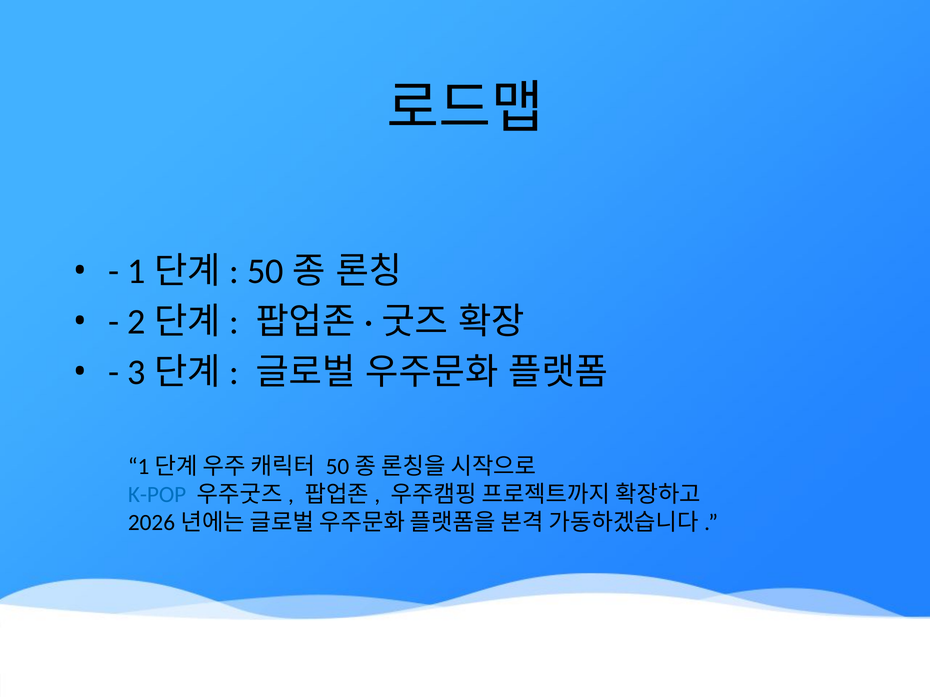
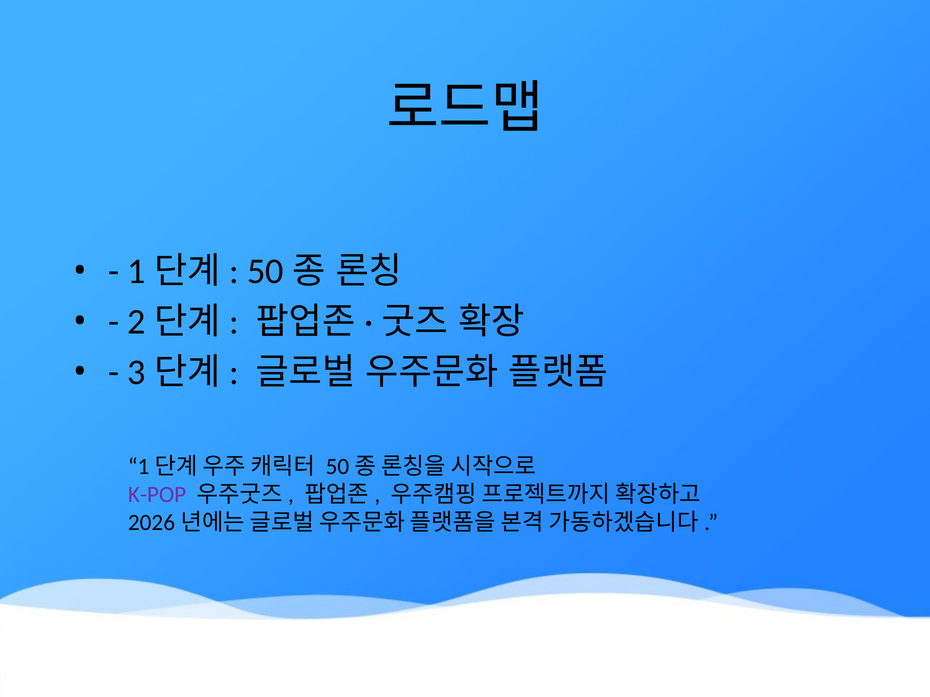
K-POP colour: blue -> purple
